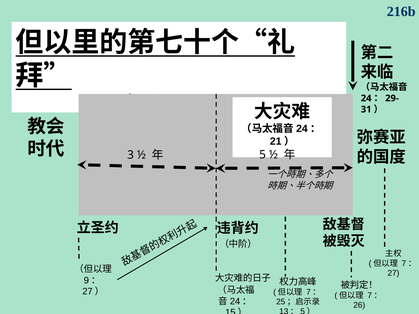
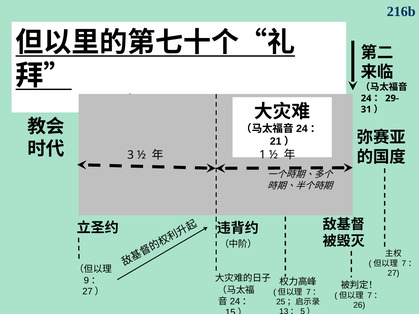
5: 5 -> 1
